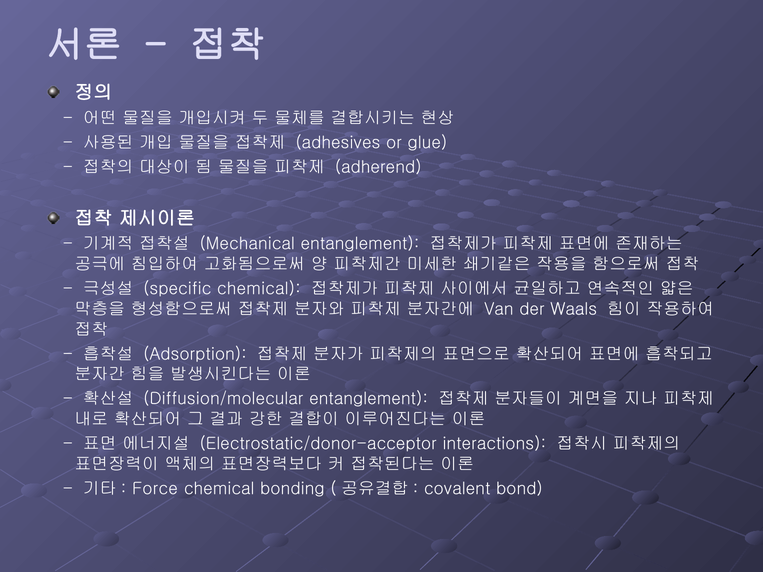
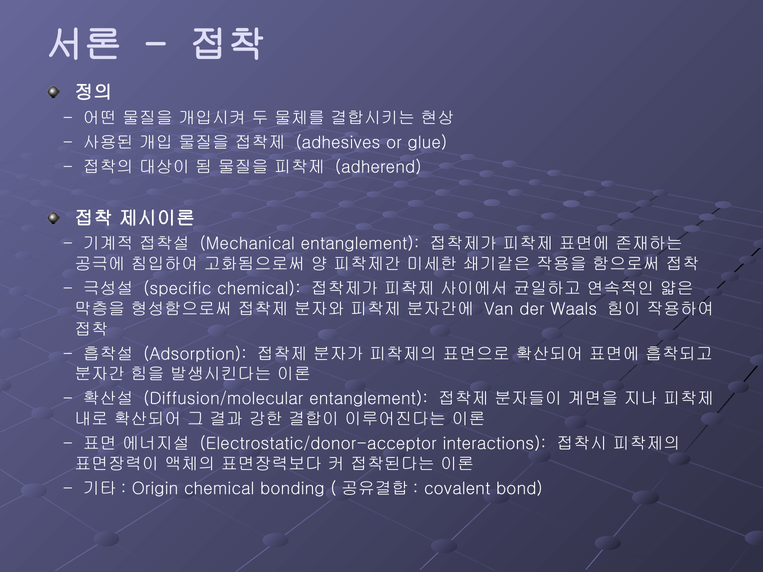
Force: Force -> Origin
